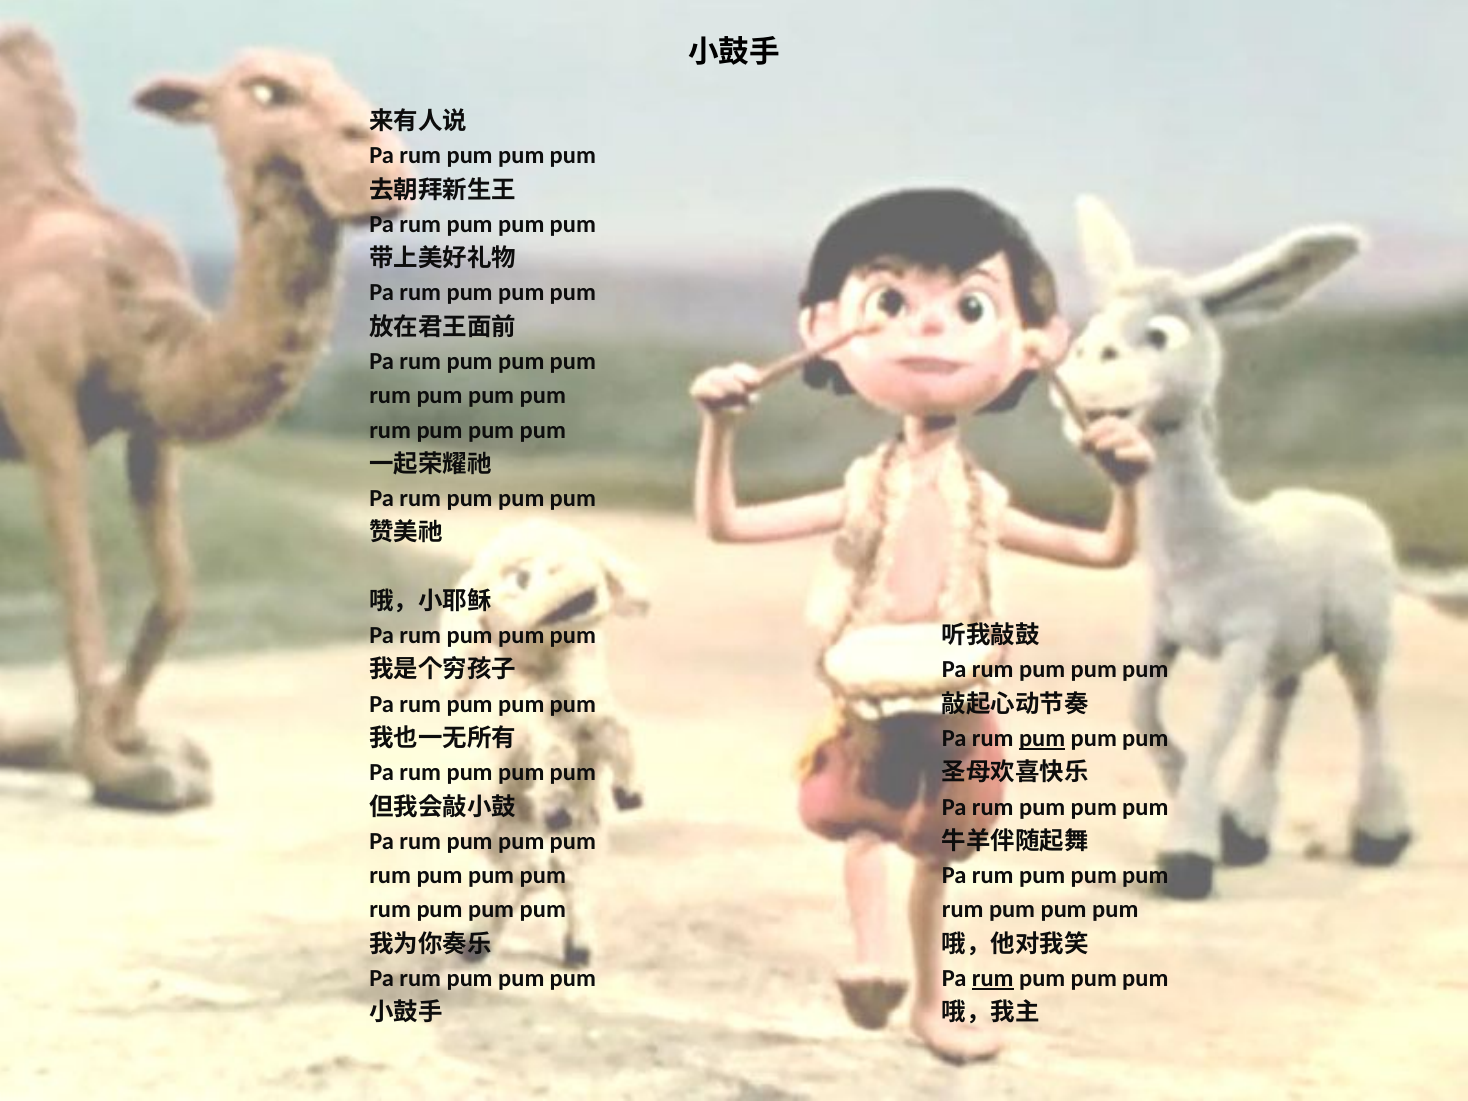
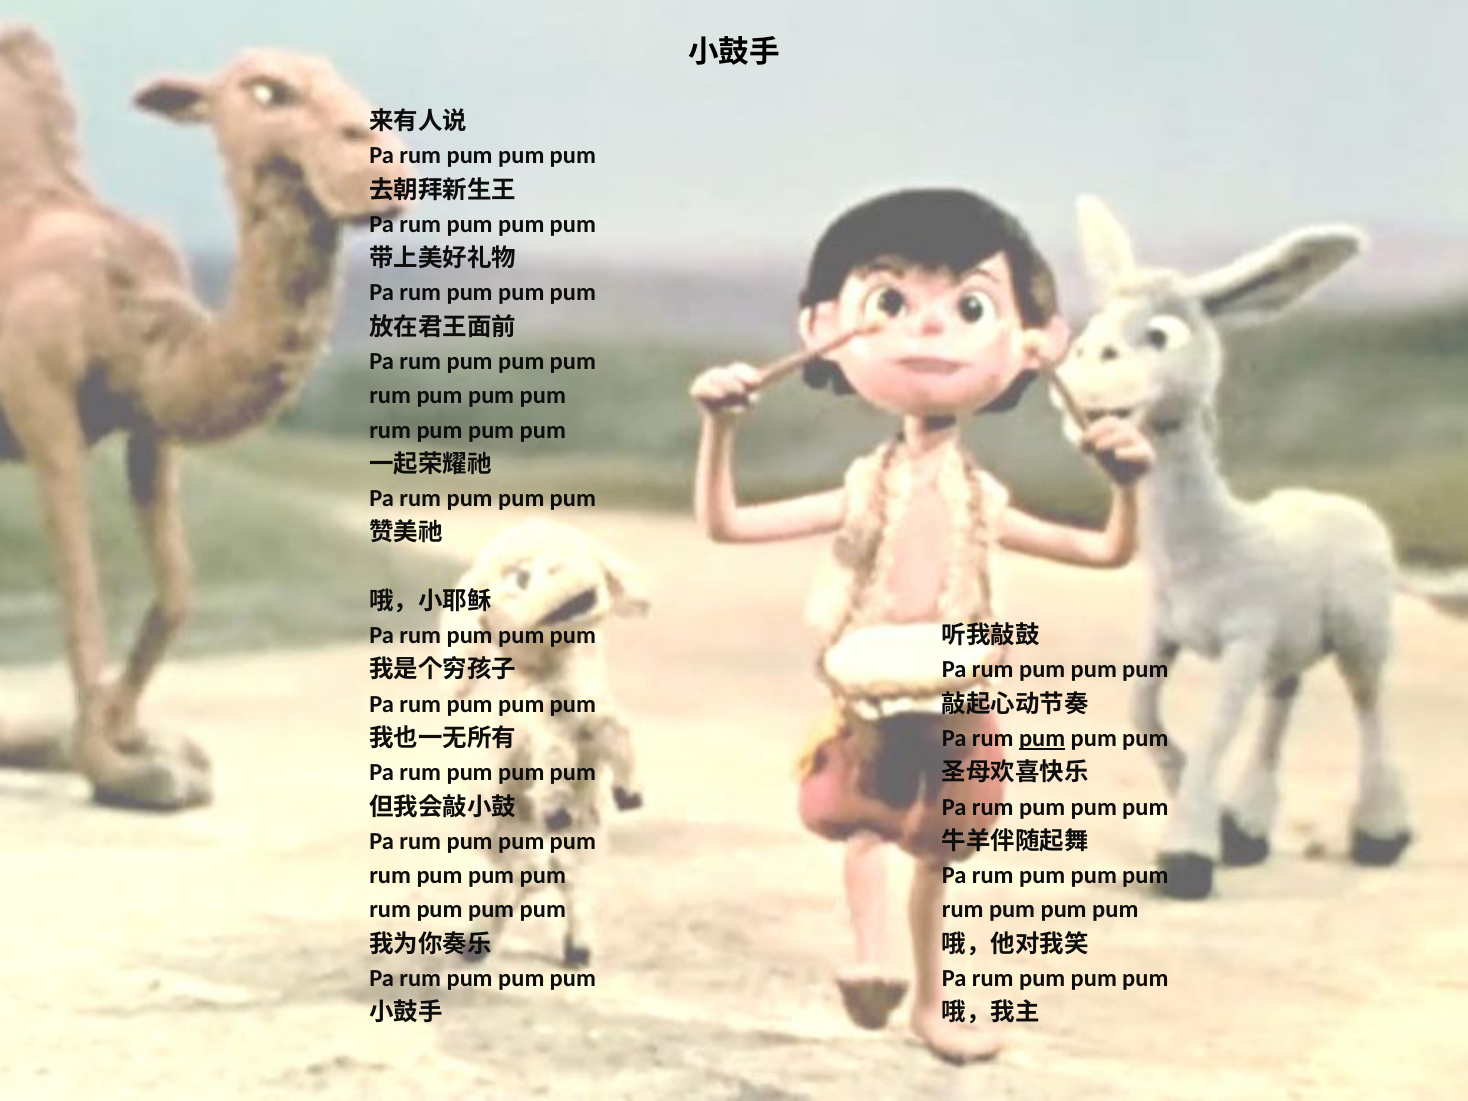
rum at (993, 978) underline: present -> none
